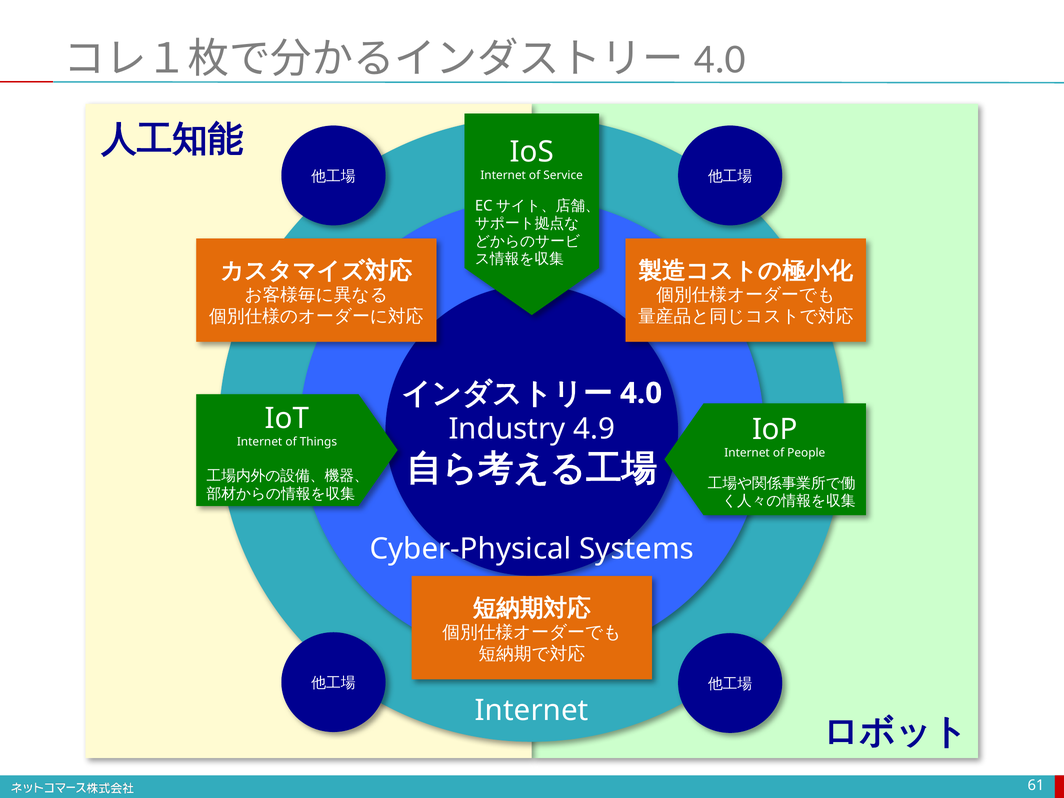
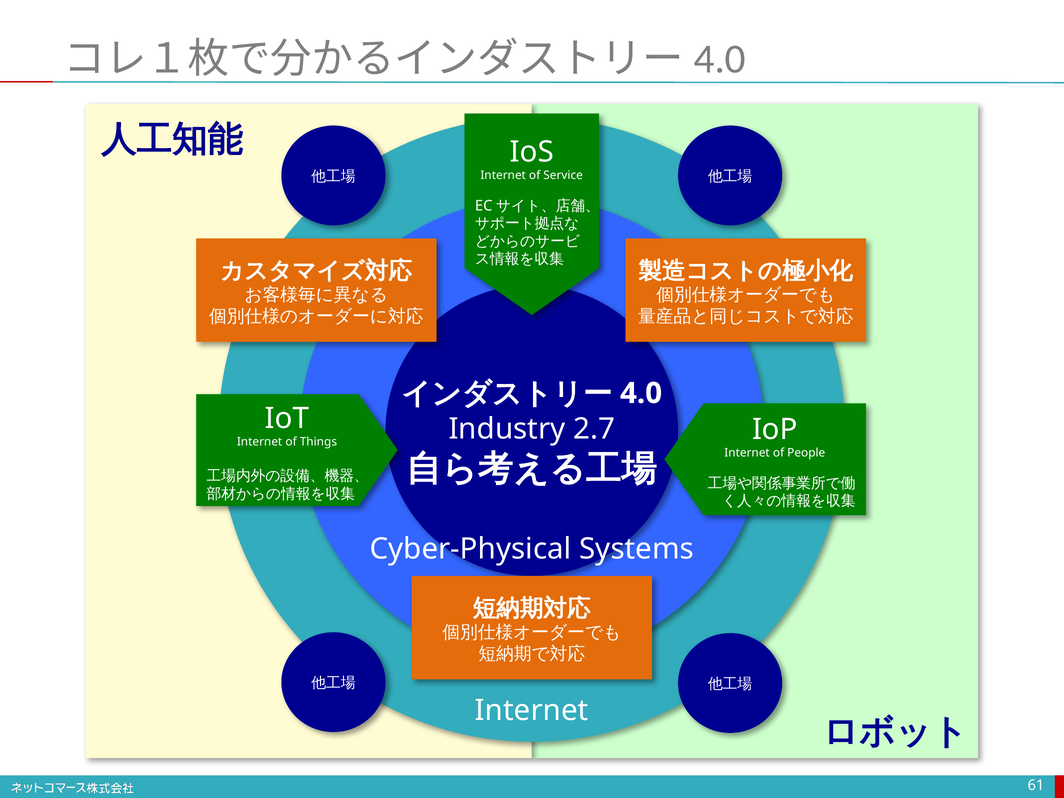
4.9: 4.9 -> 2.7
